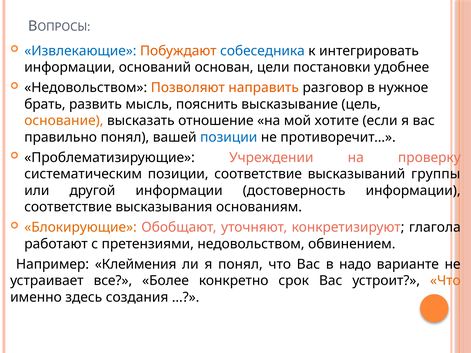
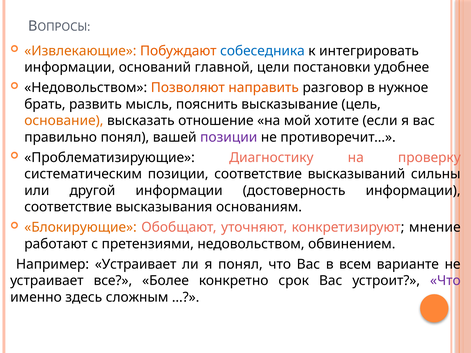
Извлекающие colour: blue -> orange
основан: основан -> главной
позиции at (229, 137) colour: blue -> purple
Учреждении: Учреждении -> Диагностику
группы: группы -> сильны
глагола: глагола -> мнение
Например Клеймения: Клеймения -> Устраивает
надо: надо -> всем
Что at (445, 281) colour: orange -> purple
создания: создания -> сложным
